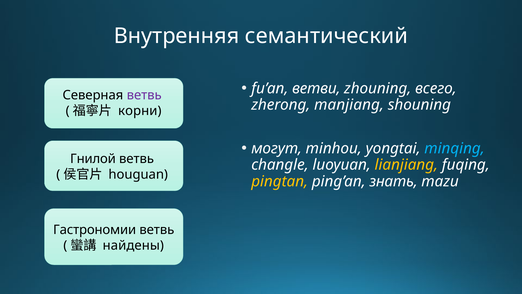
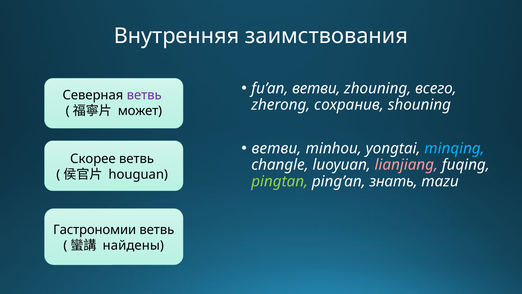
семантический: семантический -> заимствования
manjiang: manjiang -> сохранив
корни: корни -> может
могут at (277, 148): могут -> ветви
Гнилой: Гнилой -> Скорее
lianjiang colour: yellow -> pink
pingtan colour: yellow -> light green
